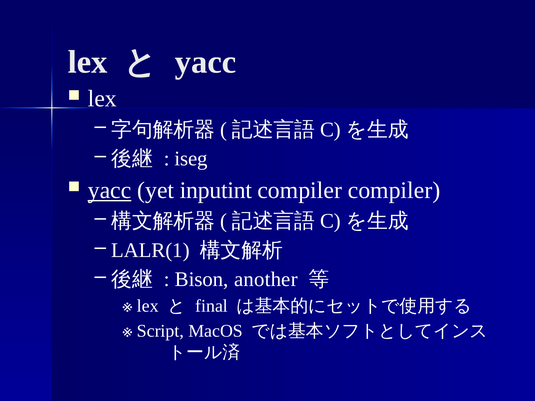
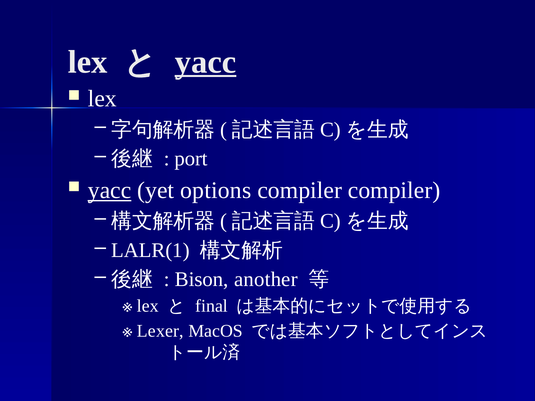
yacc at (206, 62) underline: none -> present
iseg: iseg -> port
inputint: inputint -> options
Script: Script -> Lexer
